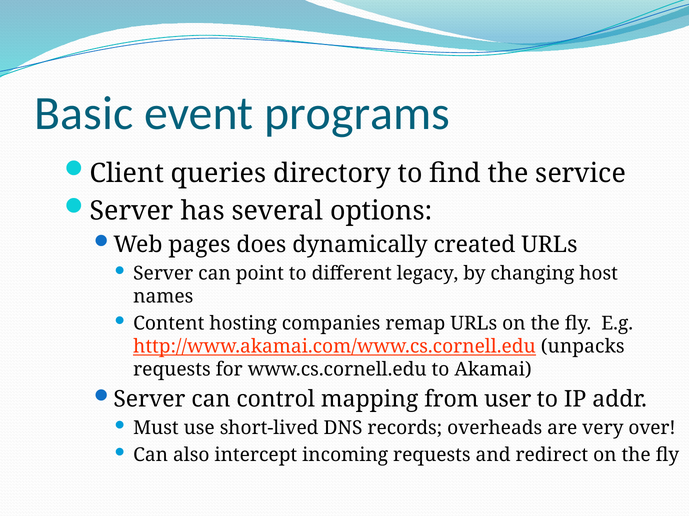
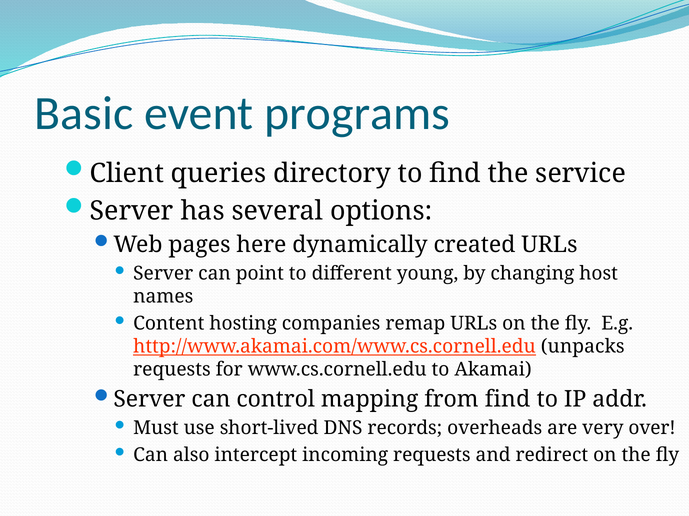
does: does -> here
legacy: legacy -> young
from user: user -> find
